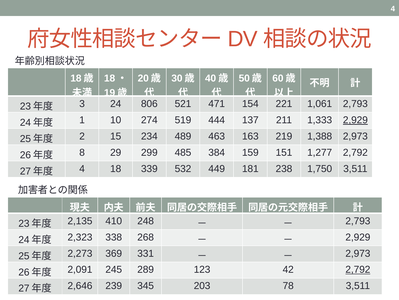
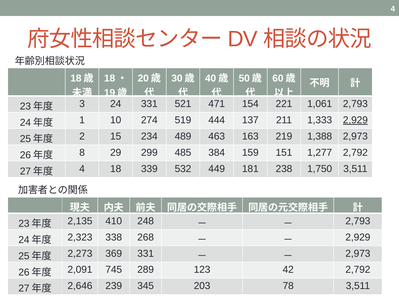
24 806: 806 -> 331
245: 245 -> 745
2,792 at (358, 269) underline: present -> none
